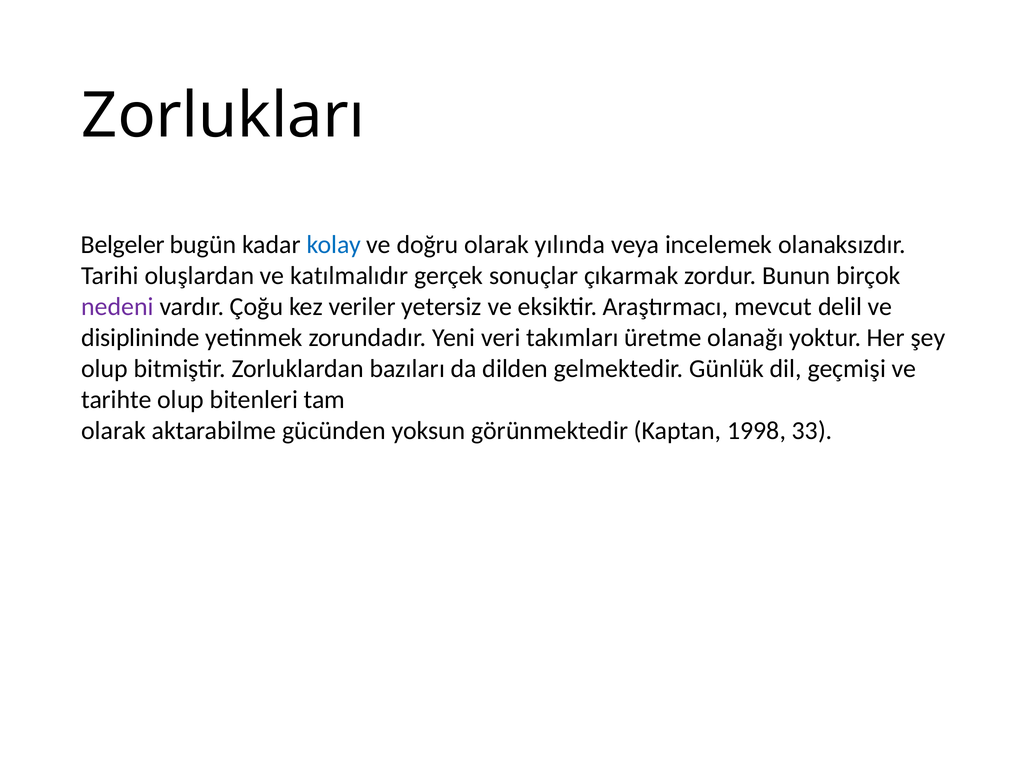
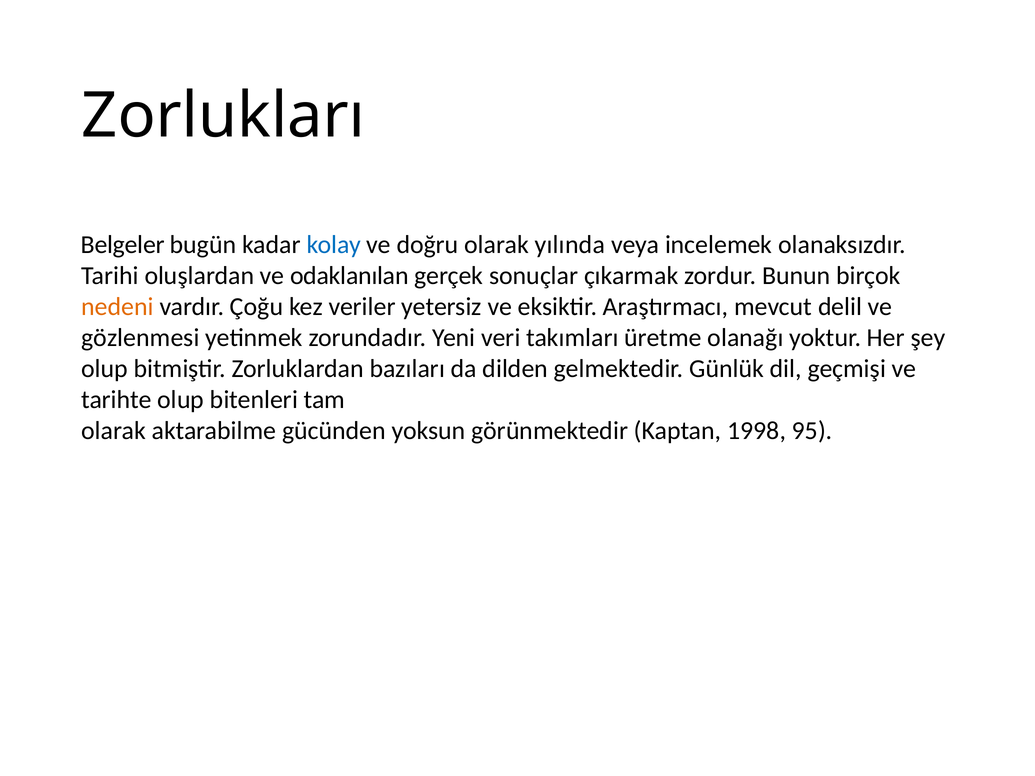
katılmalıdır: katılmalıdır -> odaklanılan
nedeni colour: purple -> orange
disiplininde: disiplininde -> gözlenmesi
33: 33 -> 95
